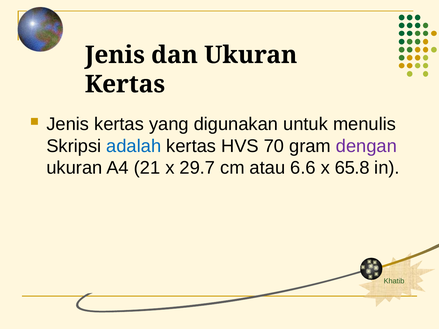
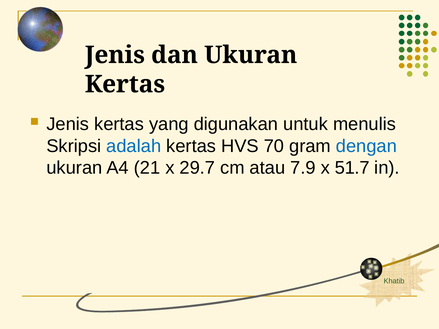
dengan colour: purple -> blue
6.6: 6.6 -> 7.9
65.8: 65.8 -> 51.7
